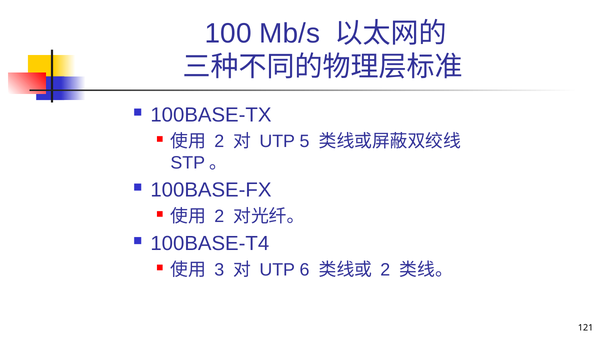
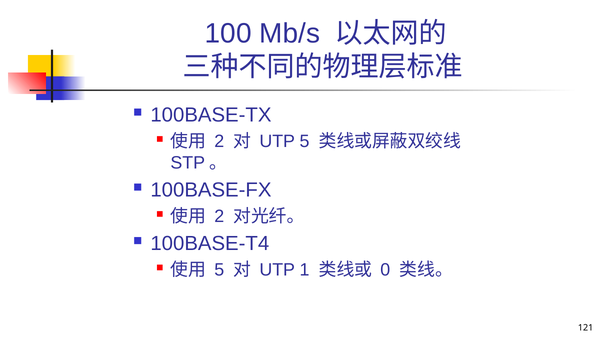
3 at (219, 270): 3 -> 5
6: 6 -> 1
2 at (385, 270): 2 -> 0
